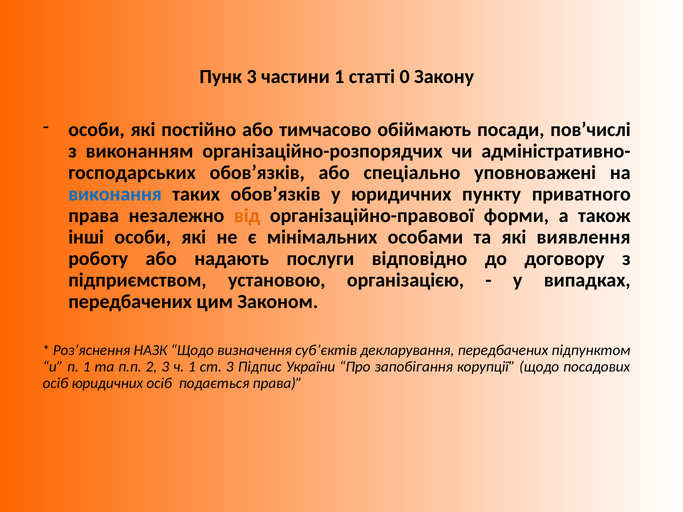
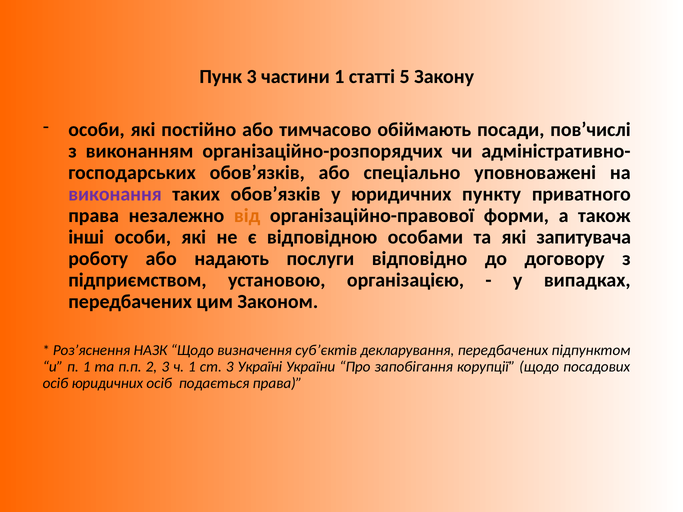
0: 0 -> 5
виконання colour: blue -> purple
мінімальних: мінімальних -> відповідною
виявлення: виявлення -> запитувача
Підпис: Підпис -> Україні
